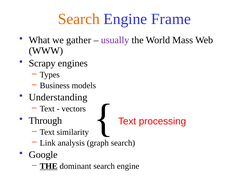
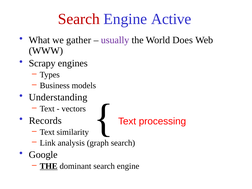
Search at (79, 19) colour: orange -> red
Frame: Frame -> Active
Mass: Mass -> Does
Through: Through -> Records
